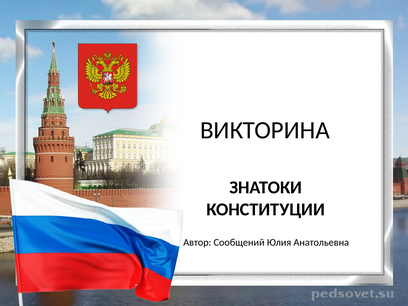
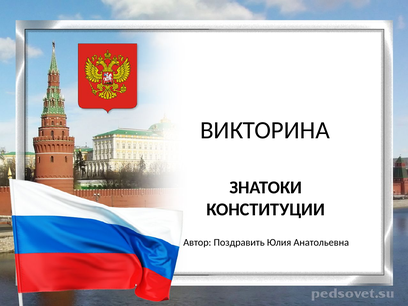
Сообщений: Сообщений -> Поздравить
